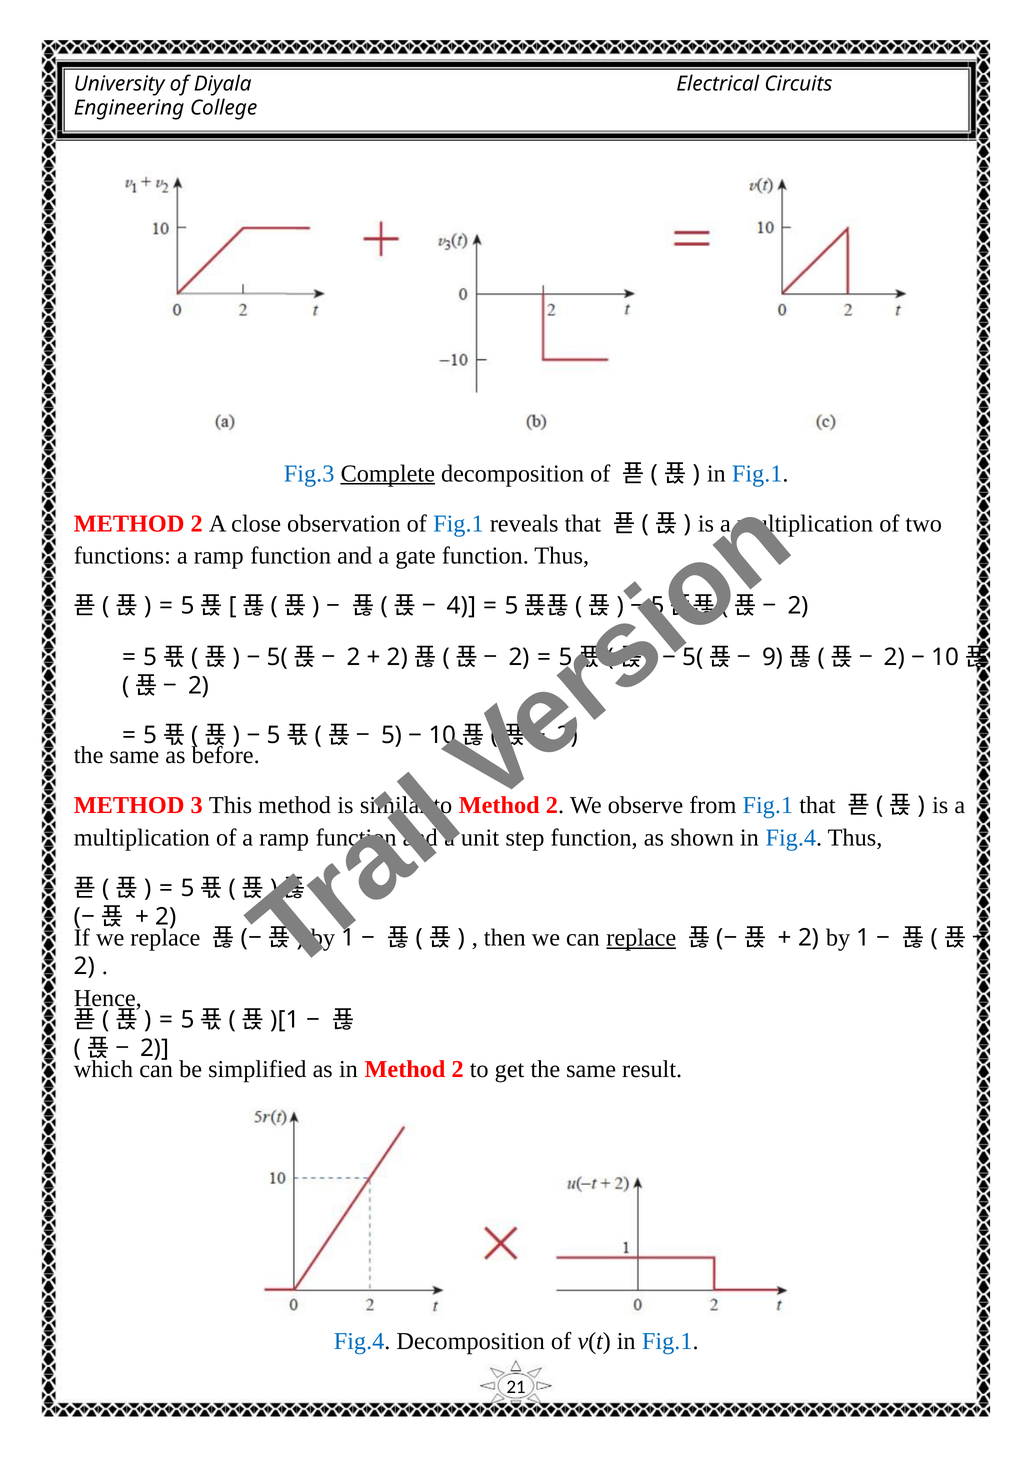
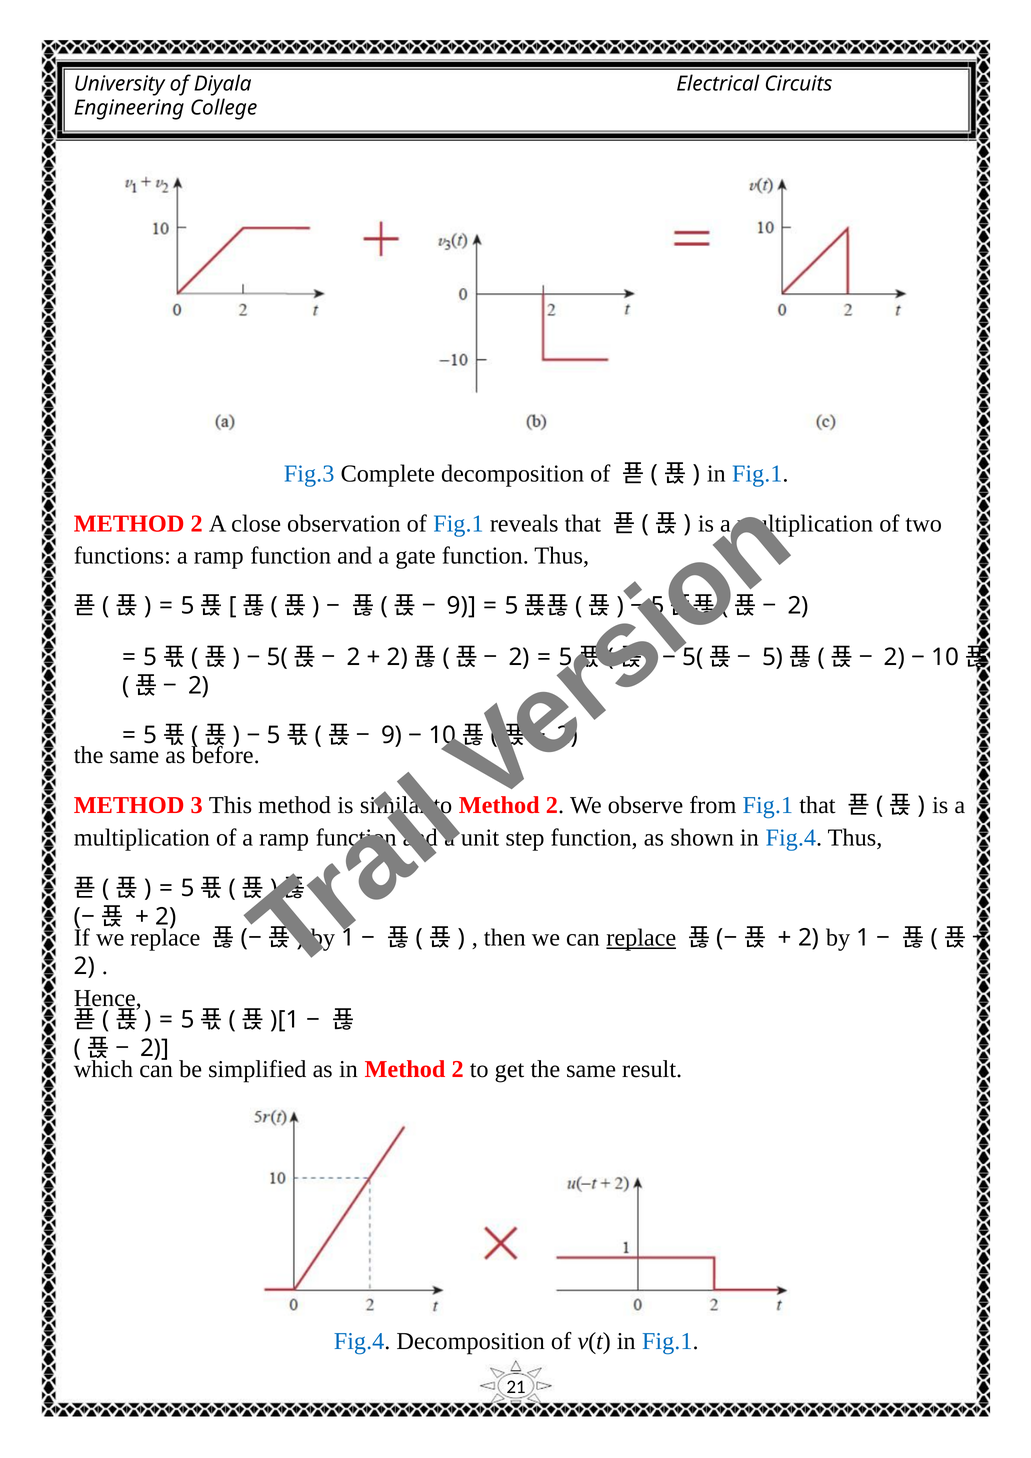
Complete underline: present -> none
4 at (461, 606): 4 -> 9
9: 9 -> 5
5 at (392, 735): 5 -> 9
